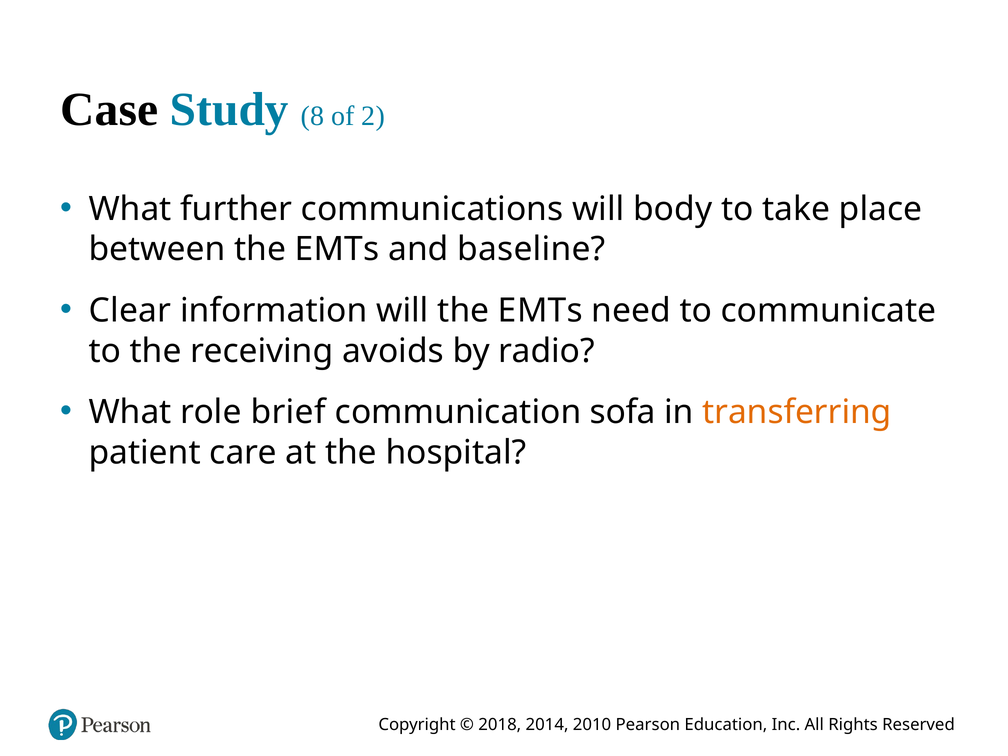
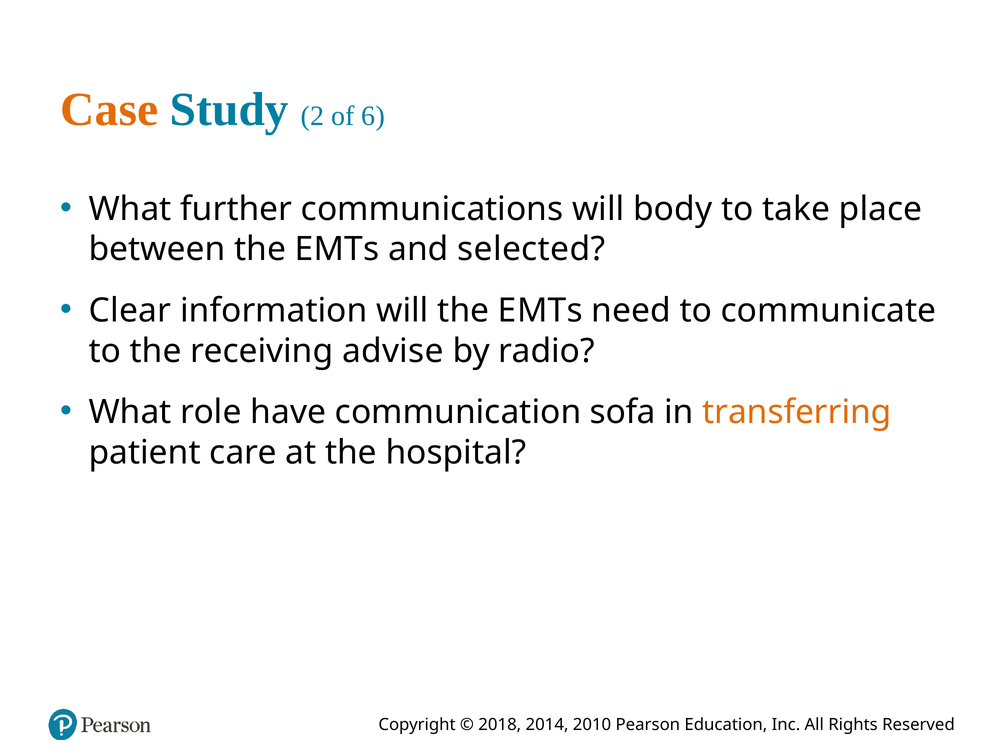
Case colour: black -> orange
8: 8 -> 2
2: 2 -> 6
baseline: baseline -> selected
avoids: avoids -> advise
brief: brief -> have
